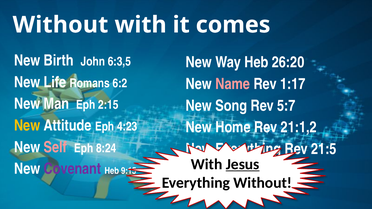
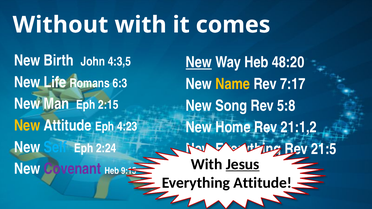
6:3,5: 6:3,5 -> 4:3,5
New at (199, 62) underline: none -> present
26:20: 26:20 -> 48:20
6:2: 6:2 -> 6:3
Name colour: pink -> yellow
1:17: 1:17 -> 7:17
5:7: 5:7 -> 5:8
Self colour: pink -> light blue
8:24: 8:24 -> 2:24
Everything Without: Without -> Attitude
